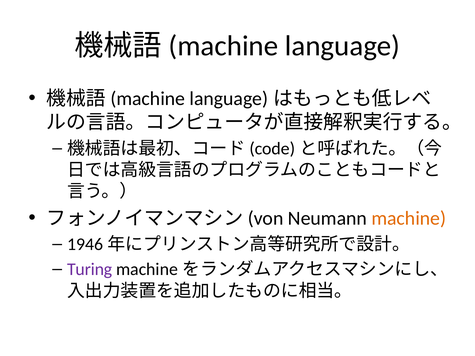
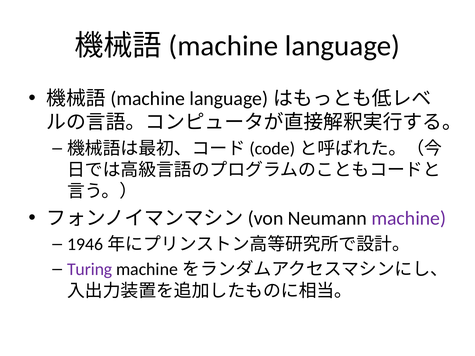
machine colour: orange -> purple
